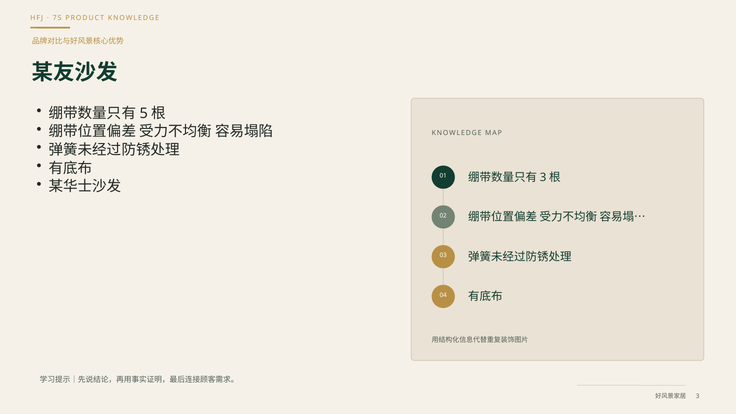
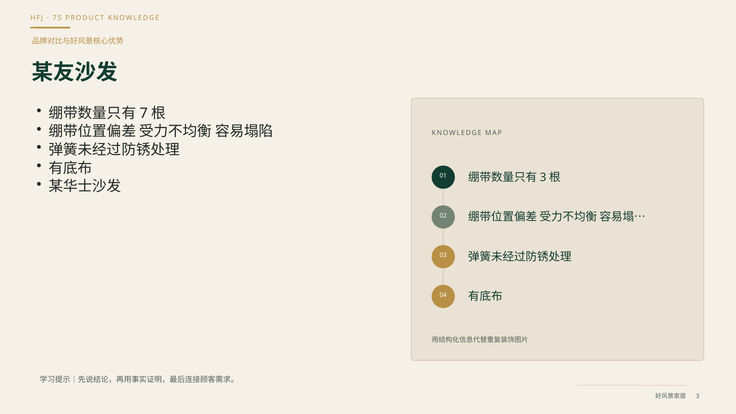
5: 5 -> 7
